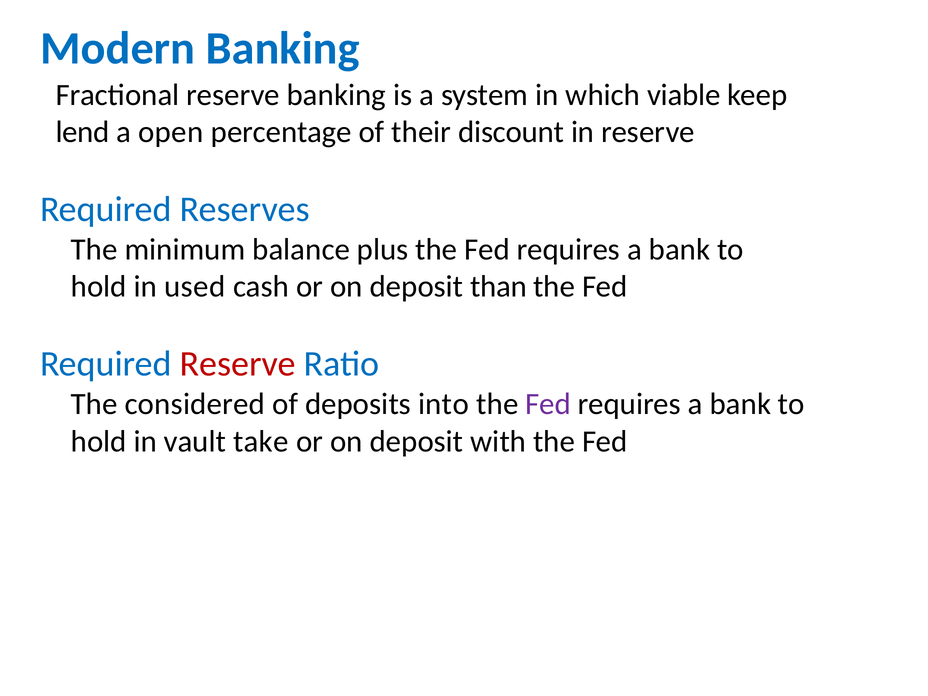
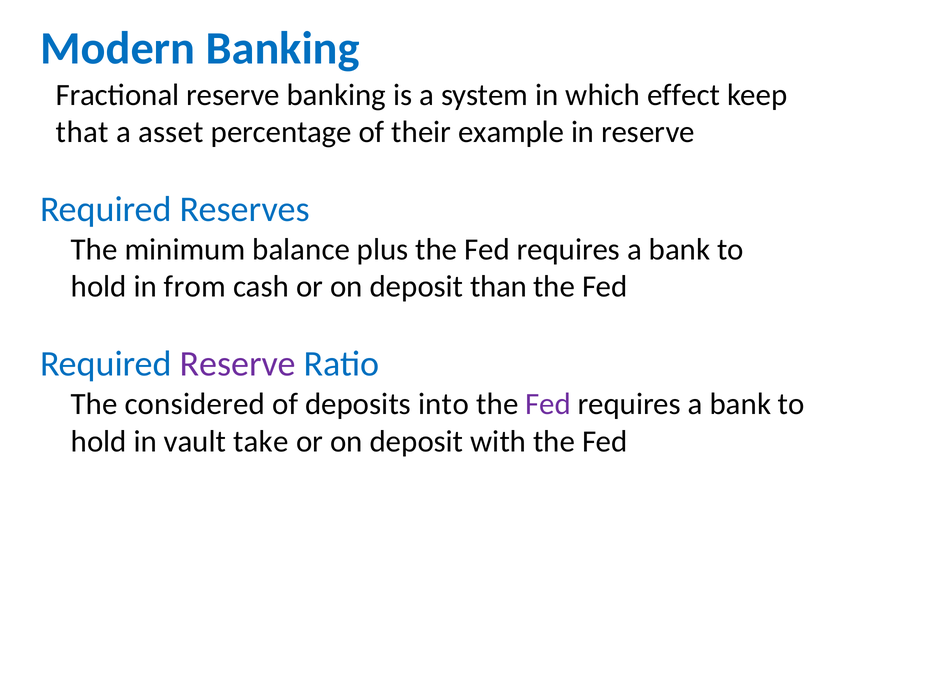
viable: viable -> effect
lend: lend -> that
open: open -> asset
discount: discount -> example
used: used -> from
Reserve at (238, 364) colour: red -> purple
